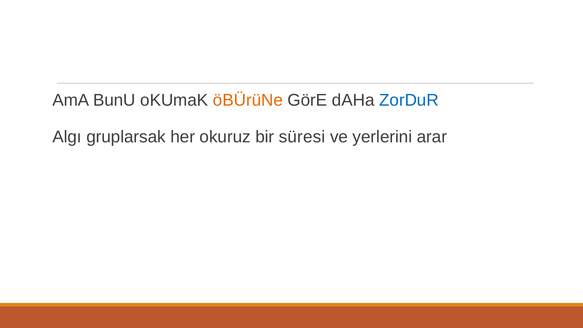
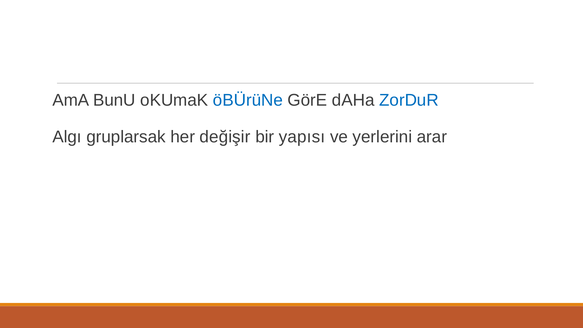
öBÜrüNe colour: orange -> blue
okuruz: okuruz -> değişir
süresi: süresi -> yapısı
